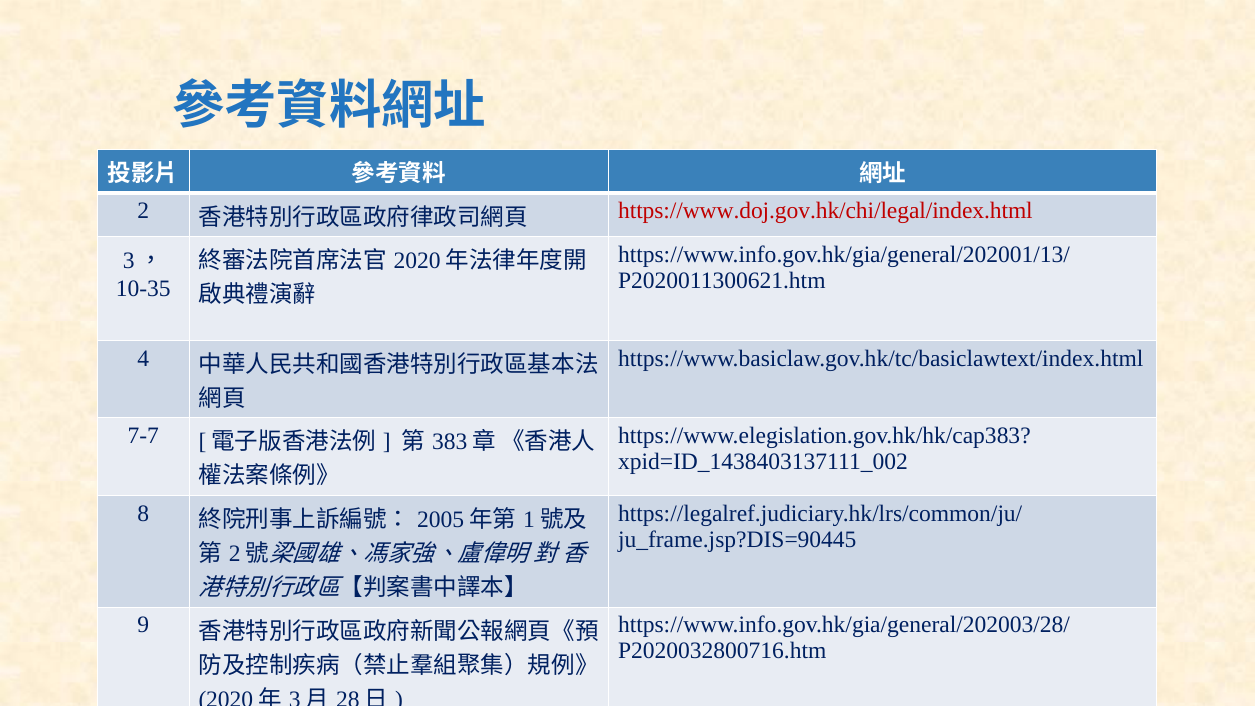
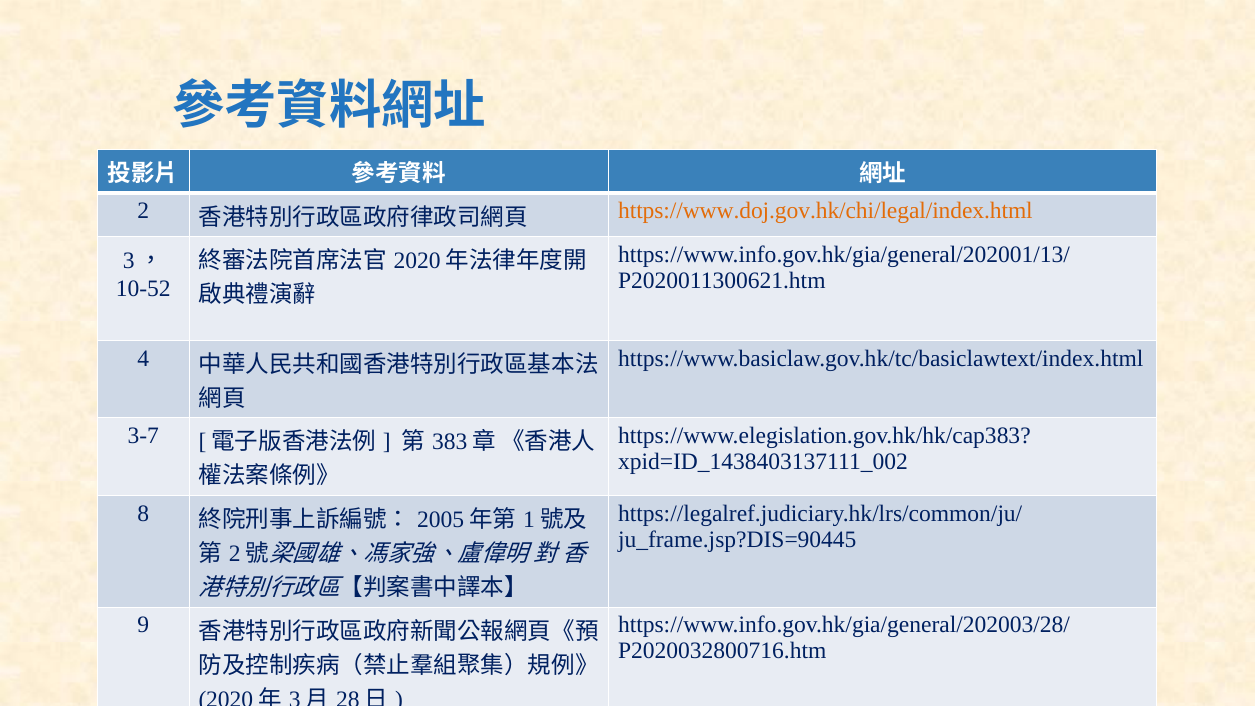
https://www.doj.gov.hk/chi/legal/index.html colour: red -> orange
10-35: 10-35 -> 10-52
7-7: 7-7 -> 3-7
